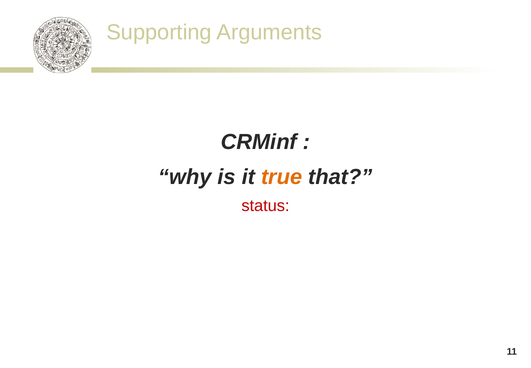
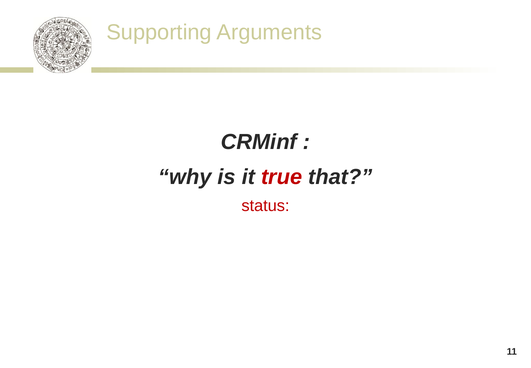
true colour: orange -> red
